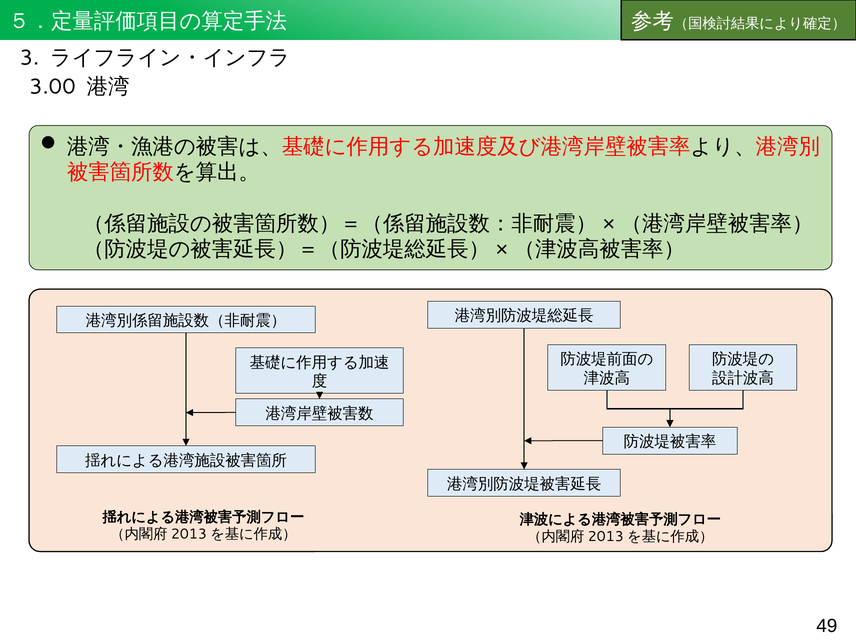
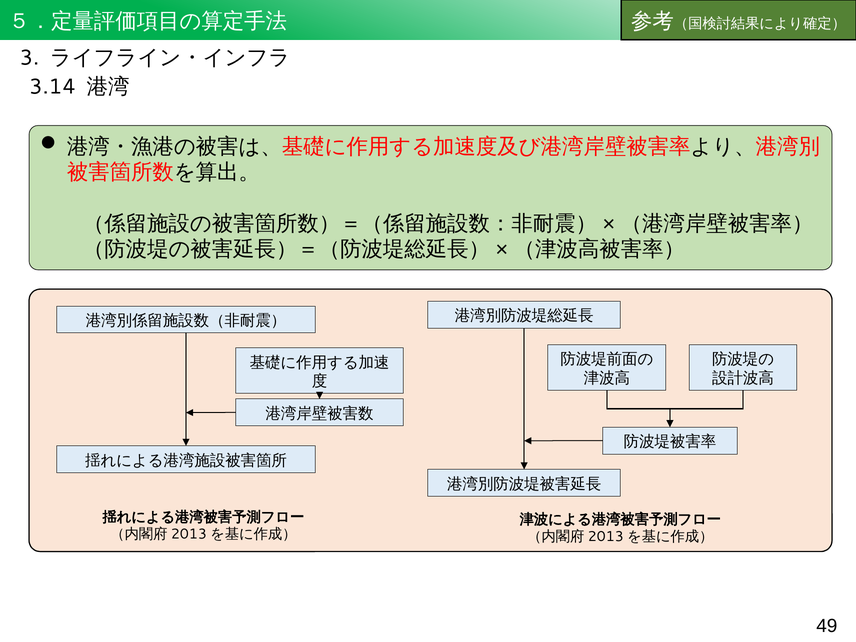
3.00: 3.00 -> 3.14
